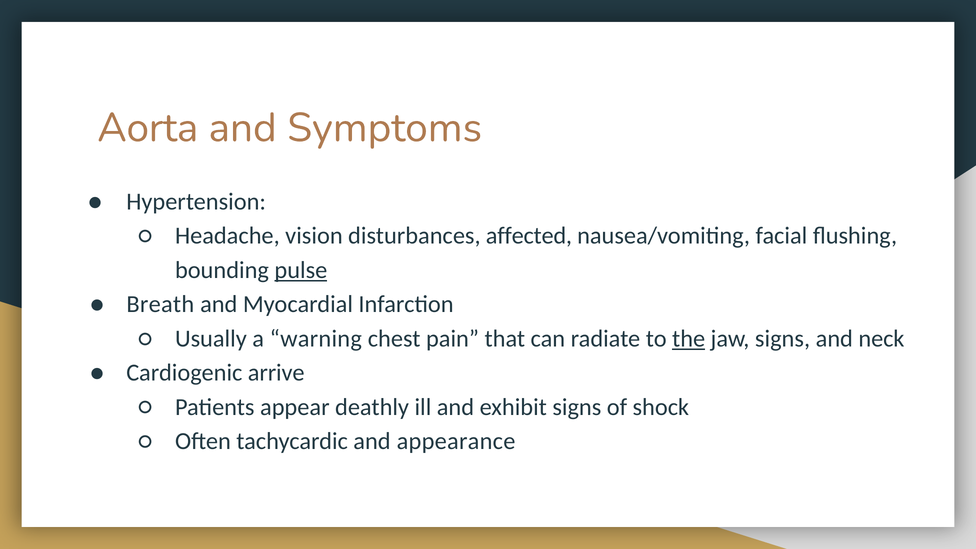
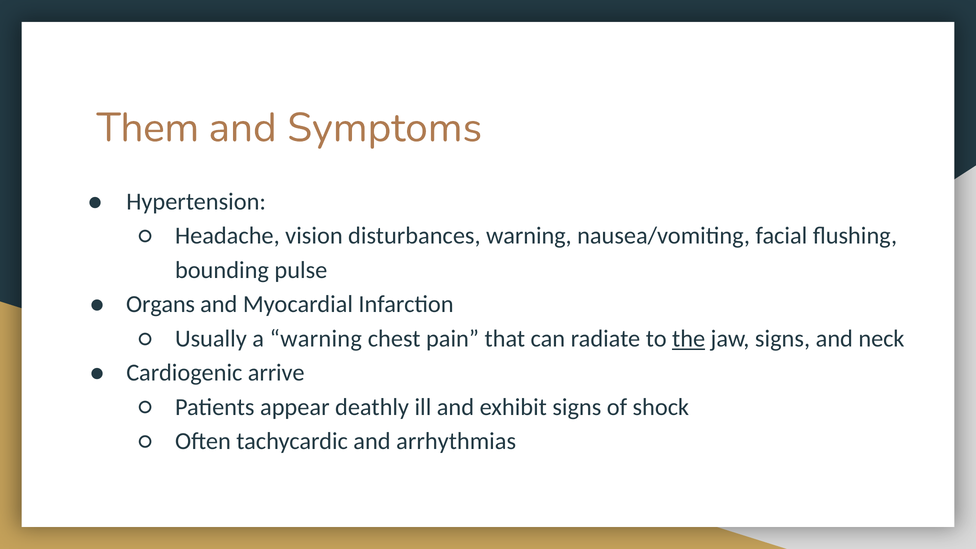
Aorta: Aorta -> Them
disturbances affected: affected -> warning
pulse underline: present -> none
Breath: Breath -> Organs
appearance: appearance -> arrhythmias
